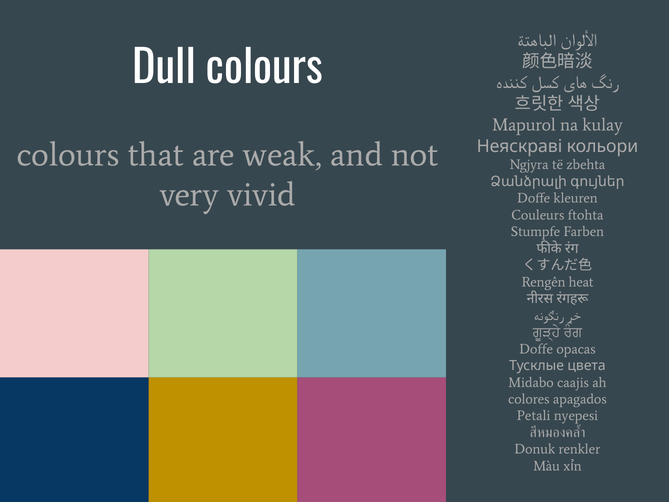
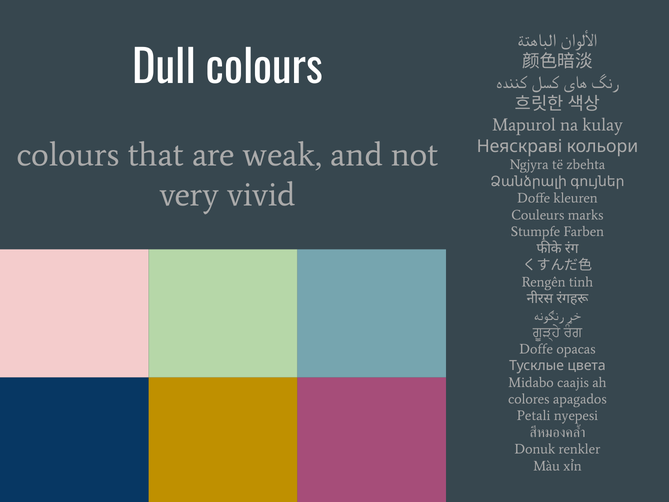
ftohta: ftohta -> marks
heat: heat -> tinh
